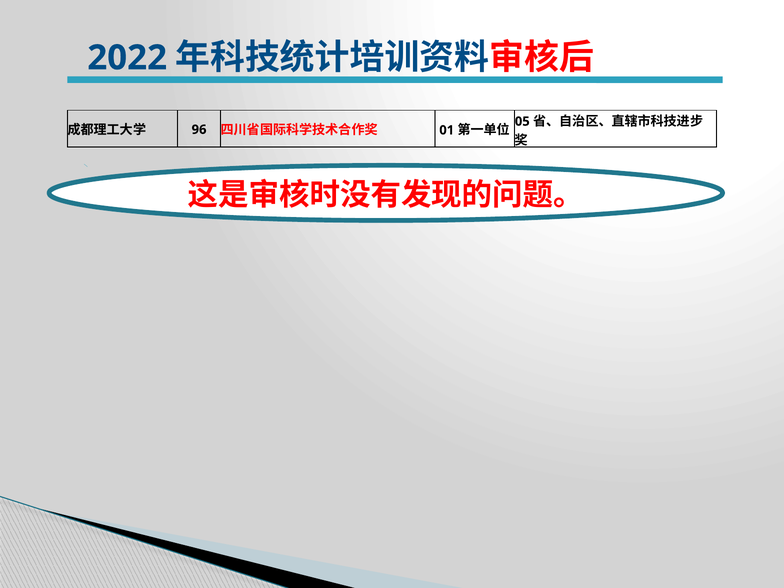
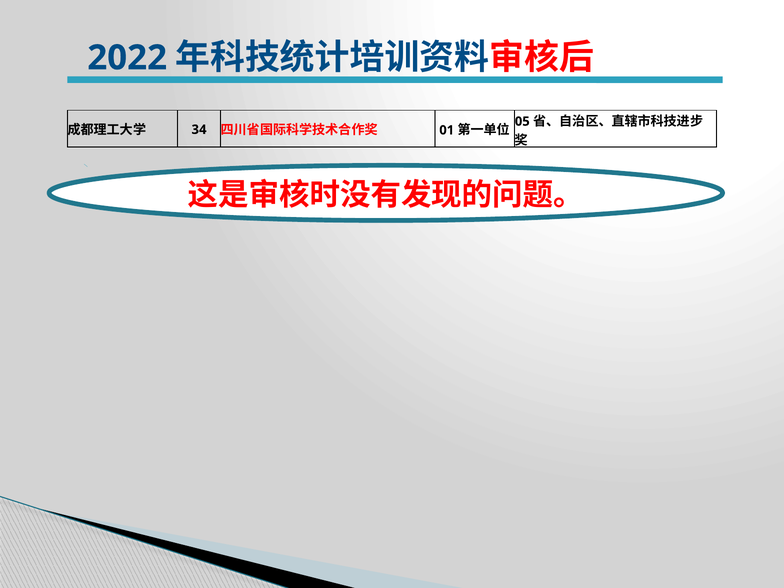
96: 96 -> 34
